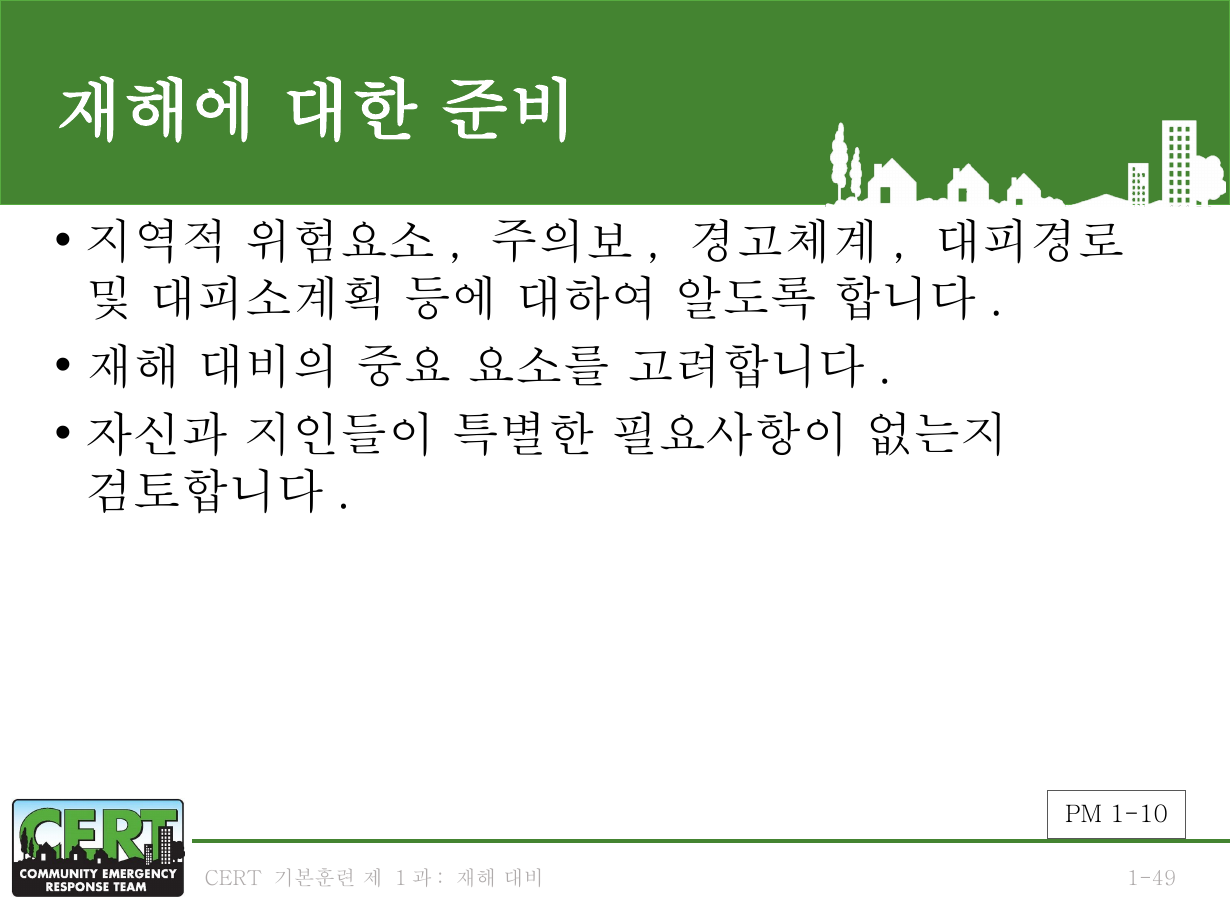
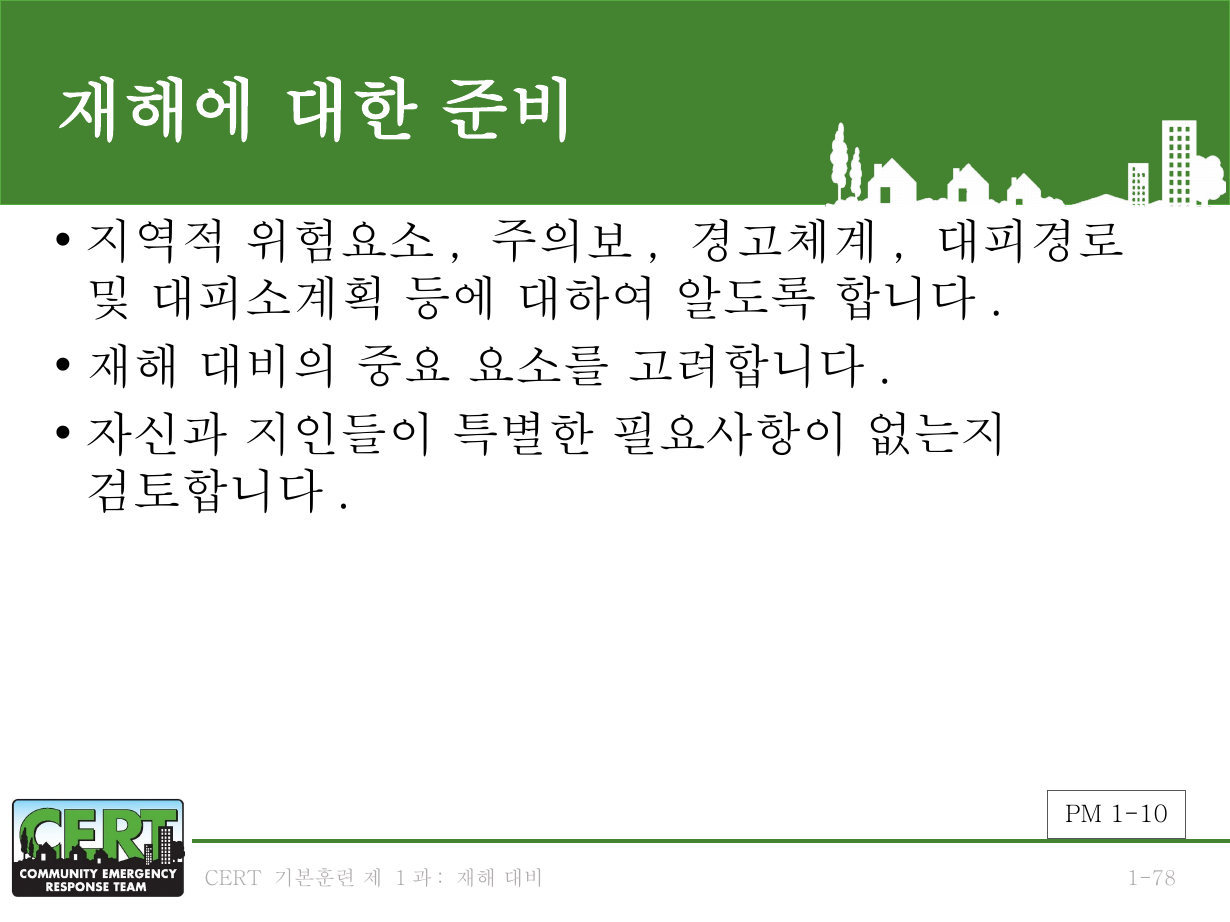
1-49: 1-49 -> 1-78
